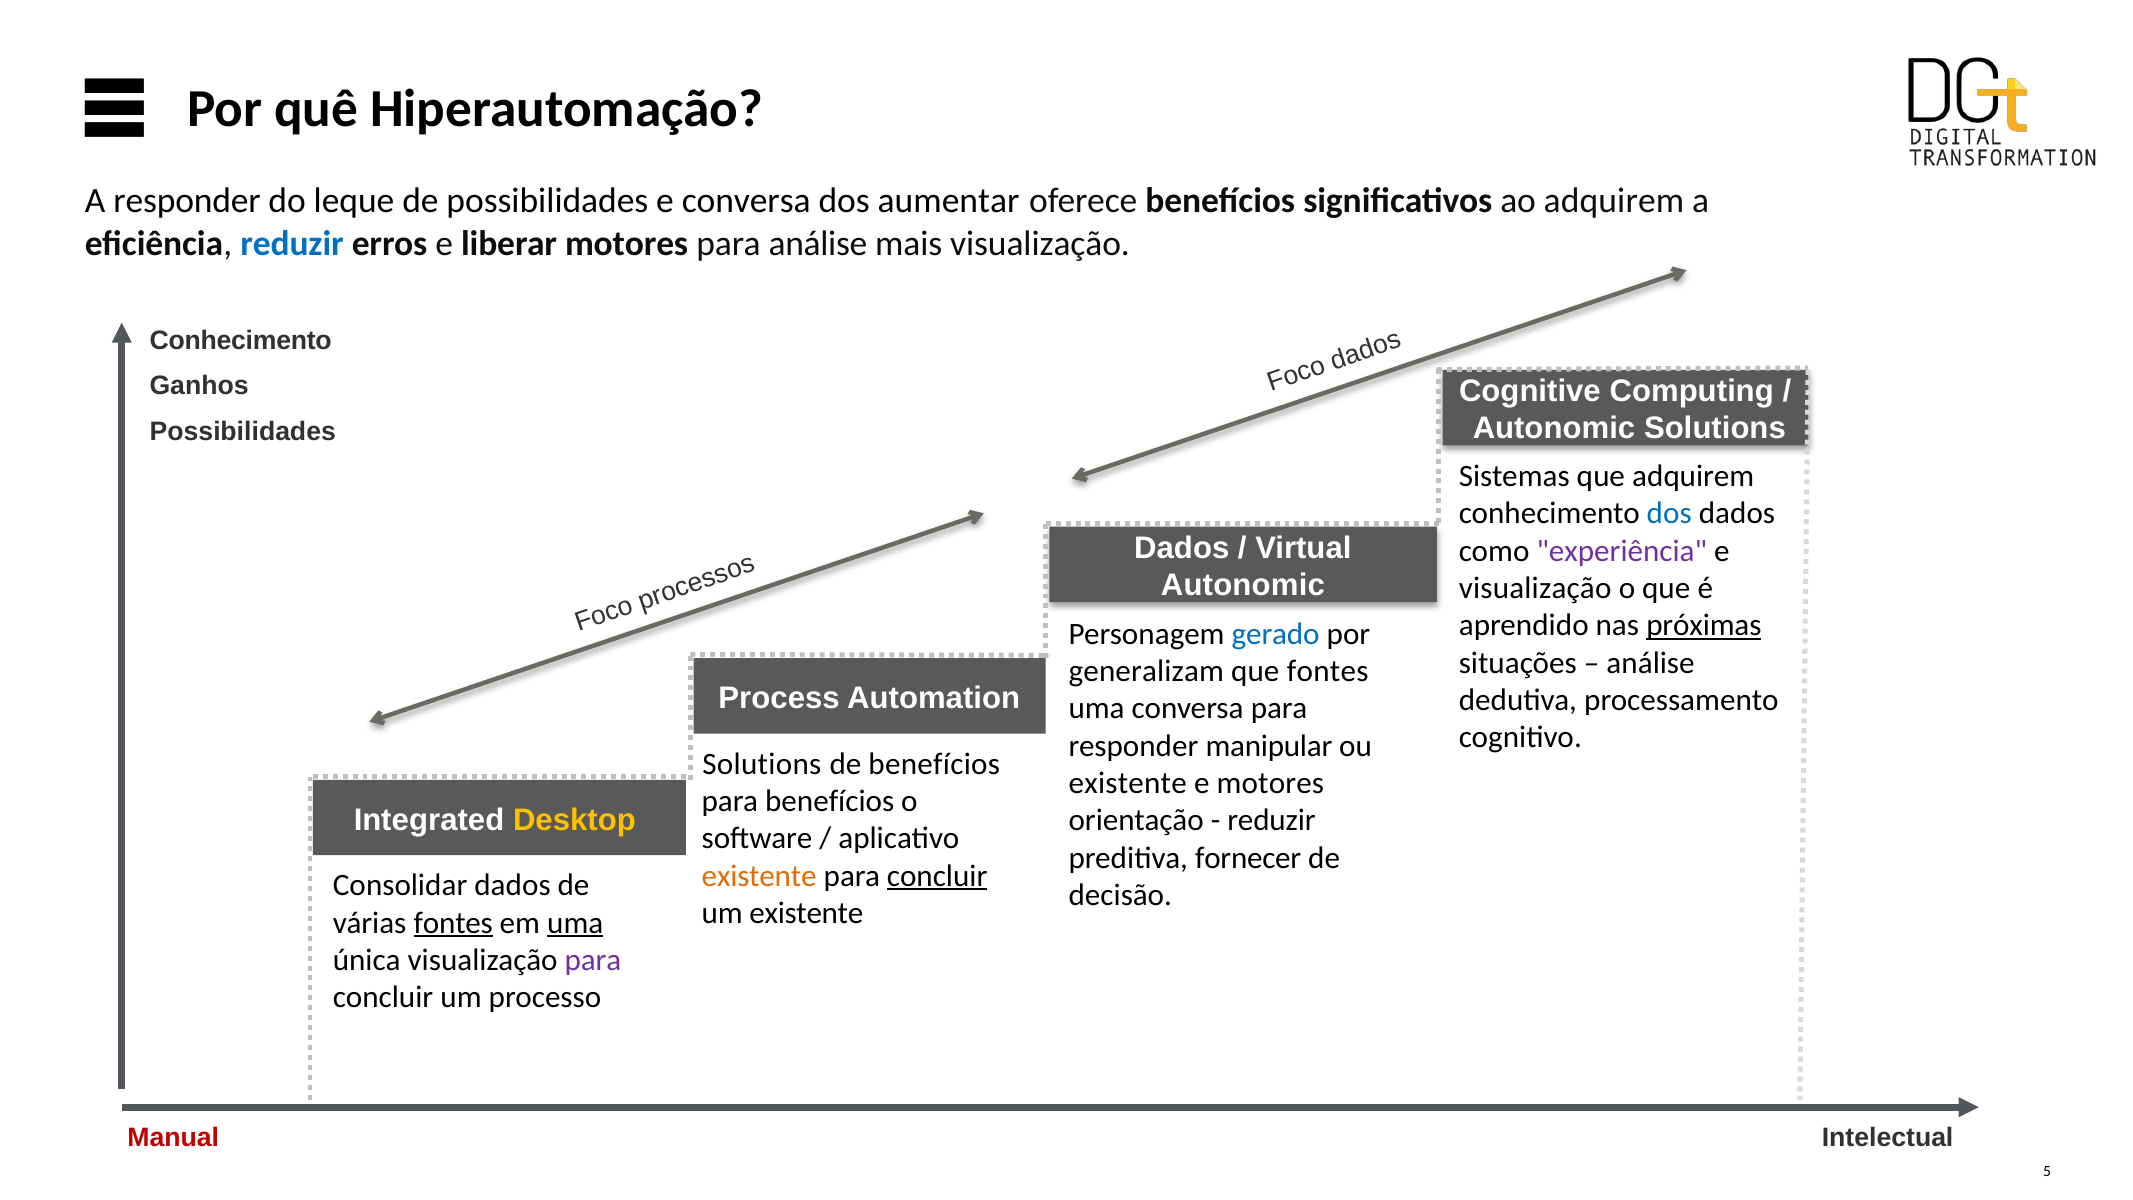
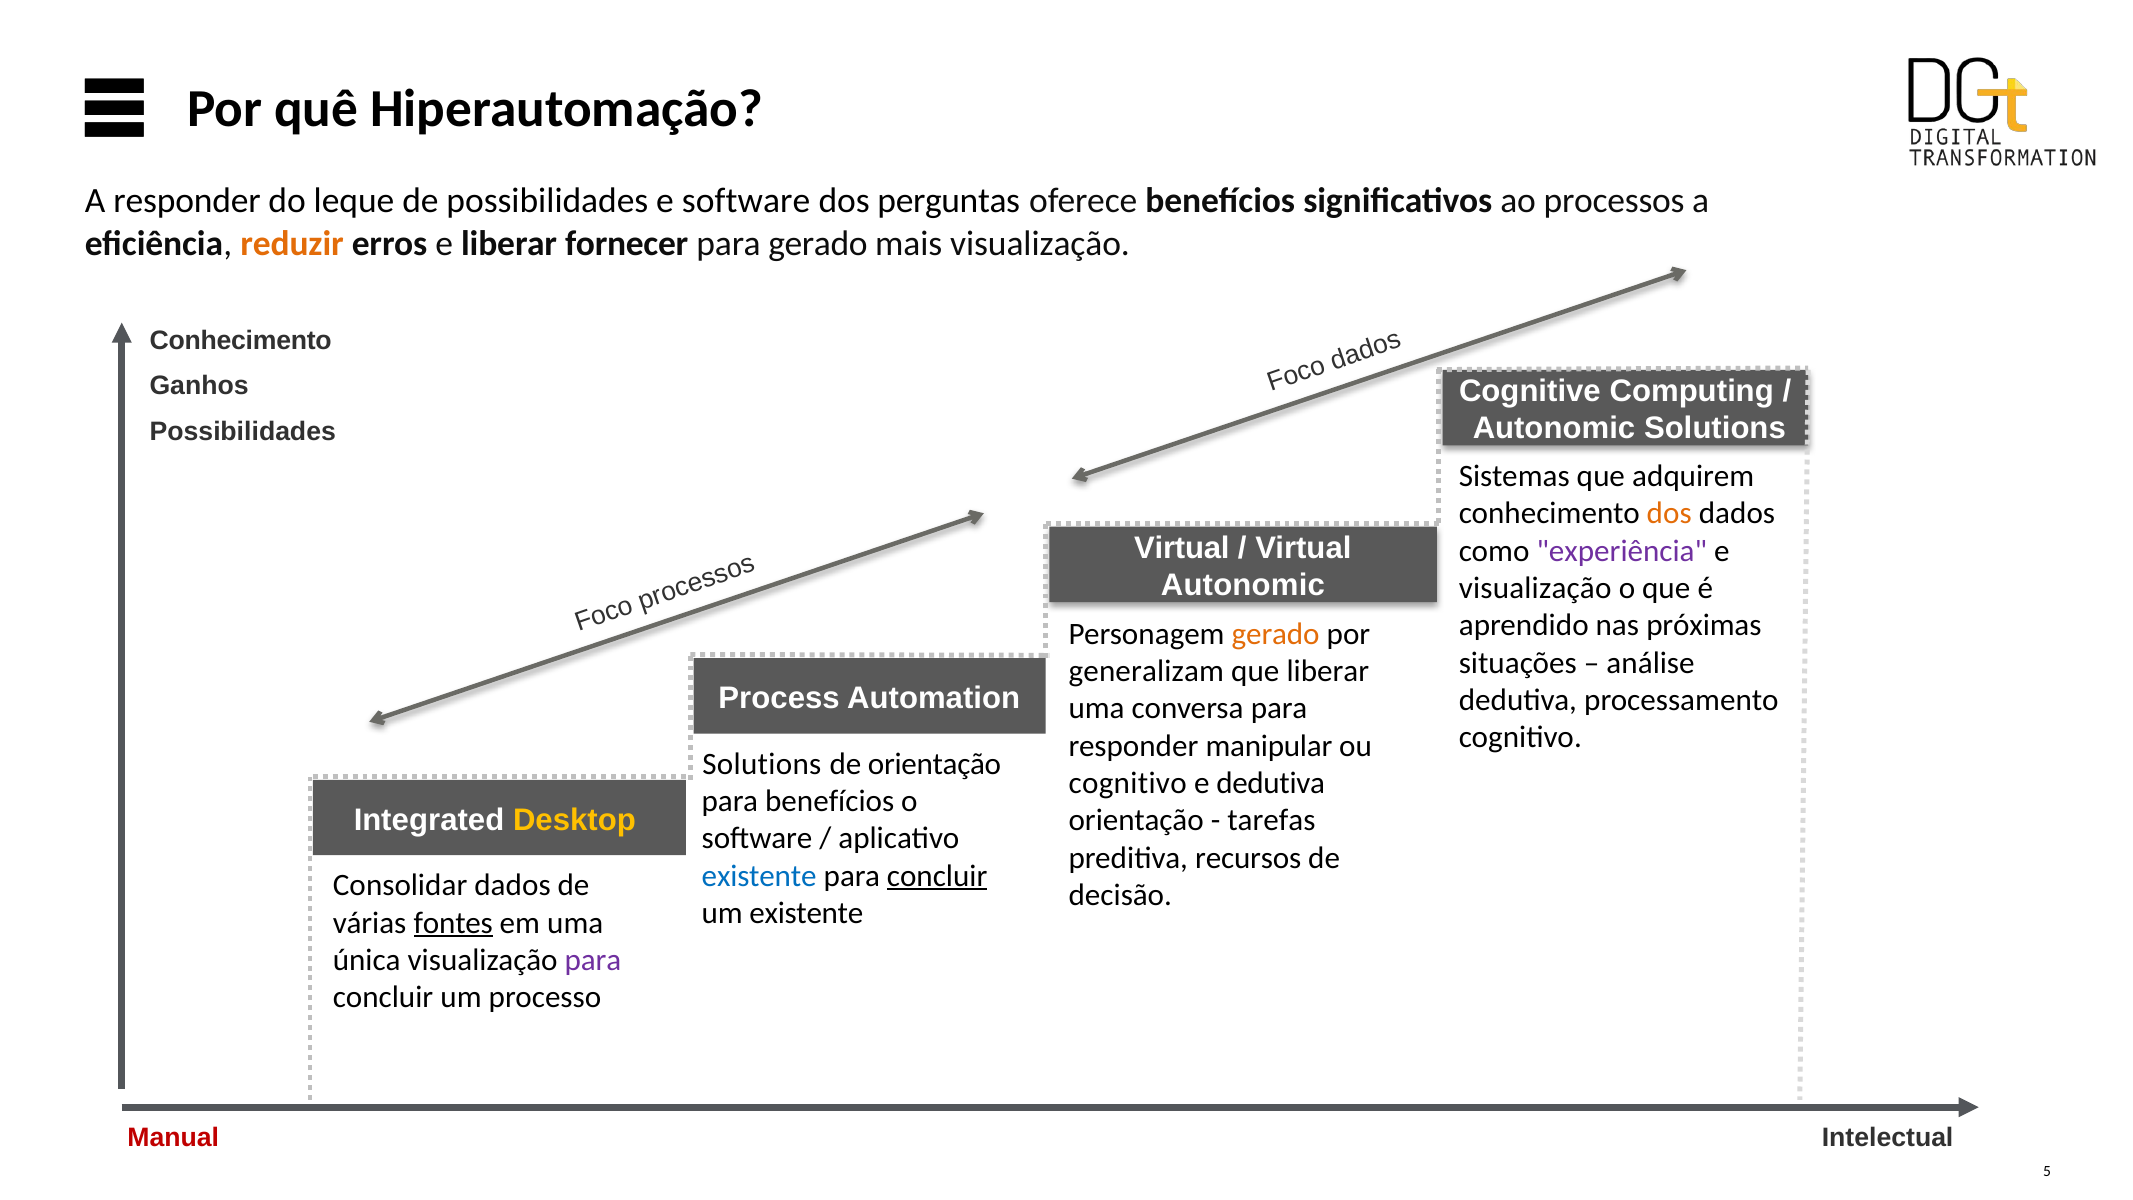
e conversa: conversa -> software
aumentar: aumentar -> perguntas
ao adquirem: adquirem -> processos
reduzir at (292, 244) colour: blue -> orange
liberar motores: motores -> fornecer
para análise: análise -> gerado
dos at (1669, 513) colour: blue -> orange
Dados at (1182, 548): Dados -> Virtual
próximas underline: present -> none
gerado at (1276, 634) colour: blue -> orange
que fontes: fontes -> liberar
de benefícios: benefícios -> orientação
existente at (1128, 783): existente -> cognitivo
e motores: motores -> dedutiva
reduzir at (1271, 821): reduzir -> tarefas
fornecer: fornecer -> recursos
existente at (759, 876) colour: orange -> blue
uma at (575, 923) underline: present -> none
